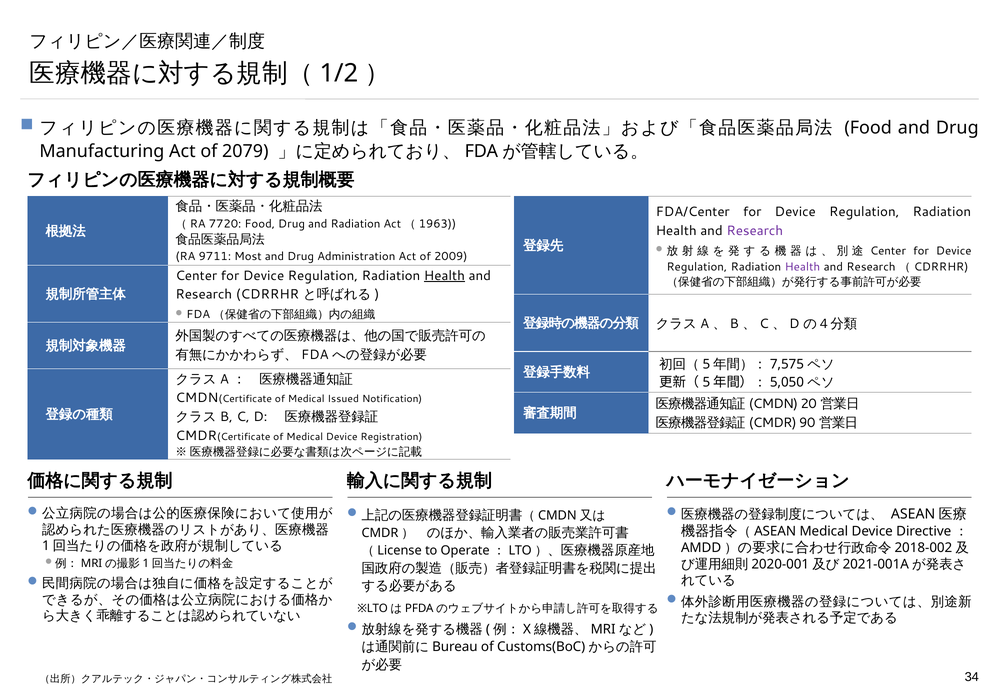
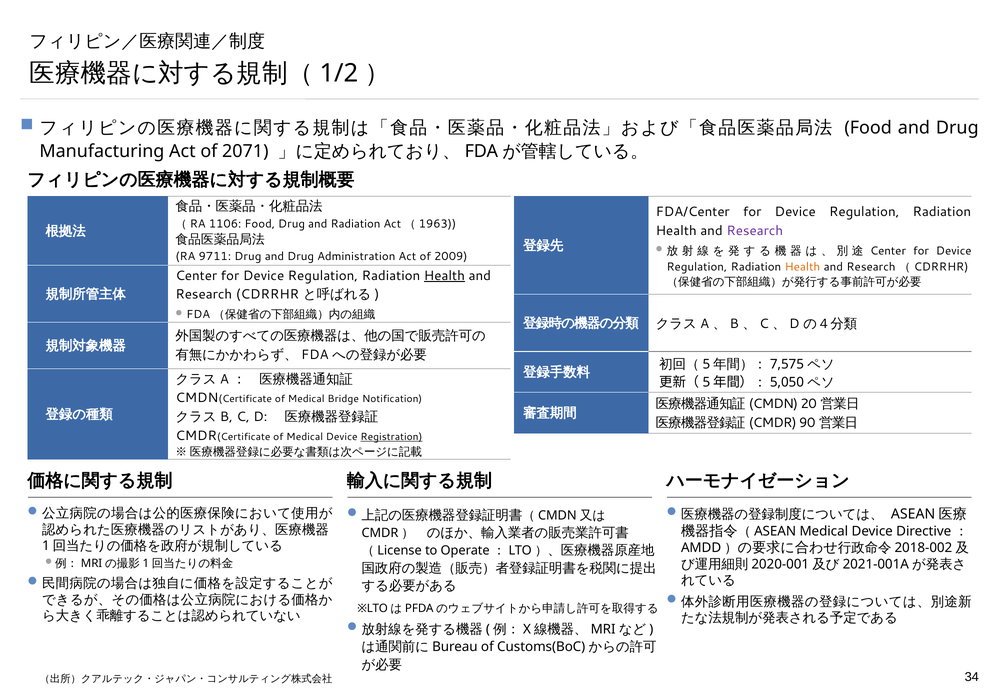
2079: 2079 -> 2071
7720: 7720 -> 1106
9711 Most: Most -> Drug
Health at (802, 267) colour: purple -> orange
Issued: Issued -> Bridge
Registration underline: none -> present
